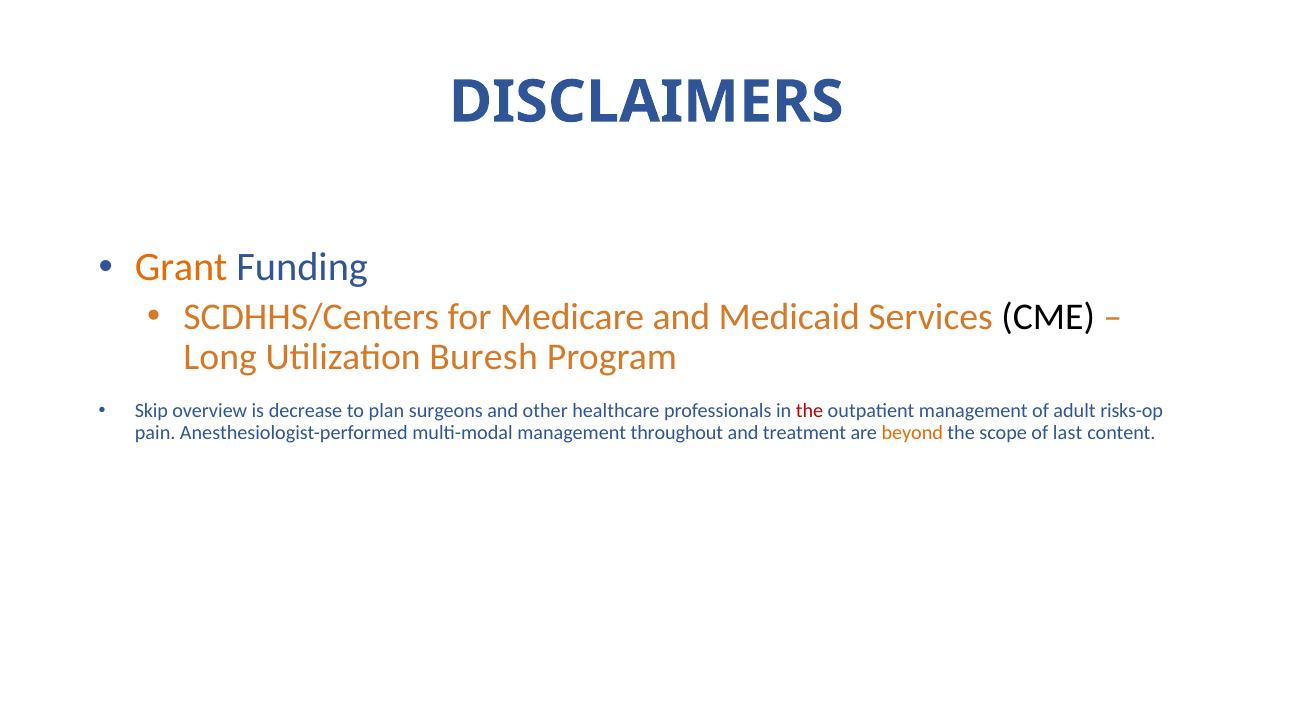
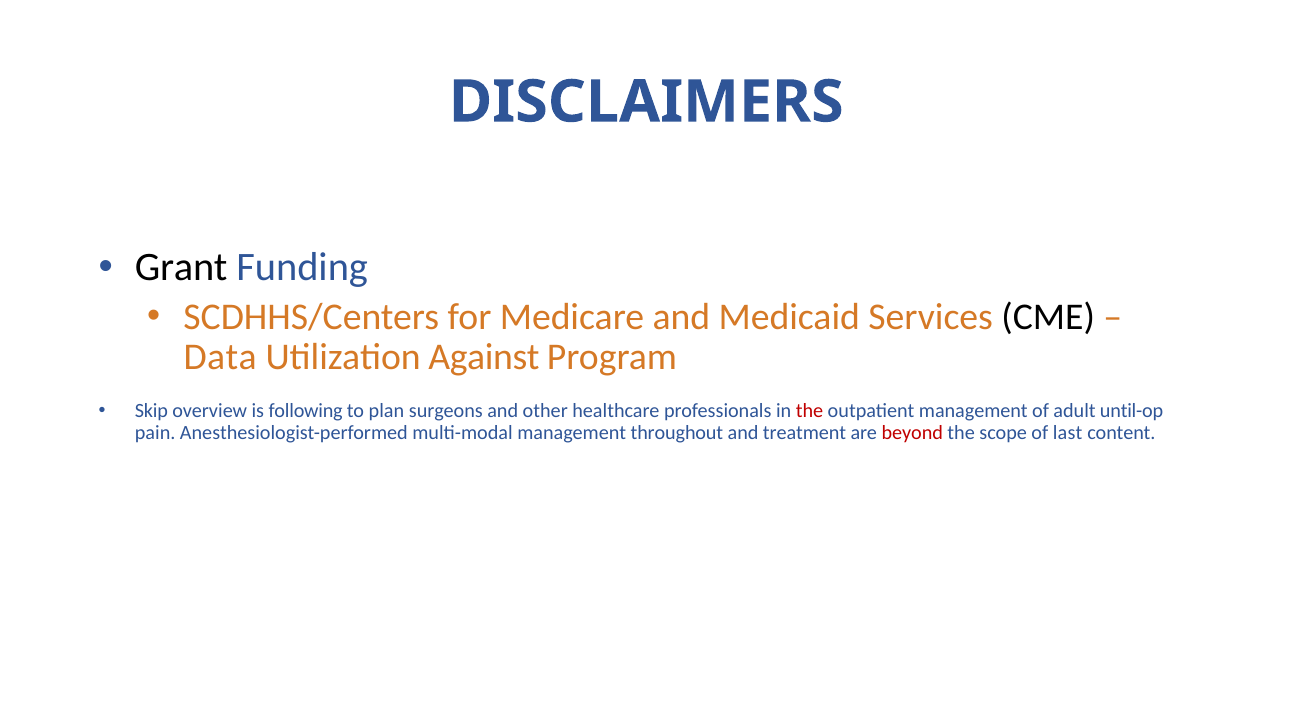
Grant colour: orange -> black
Long: Long -> Data
Buresh: Buresh -> Against
decrease: decrease -> following
risks-op: risks-op -> until-op
beyond colour: orange -> red
